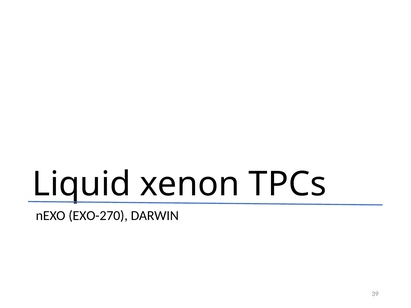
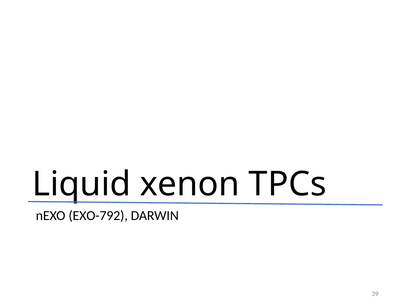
EXO-270: EXO-270 -> EXO-792
